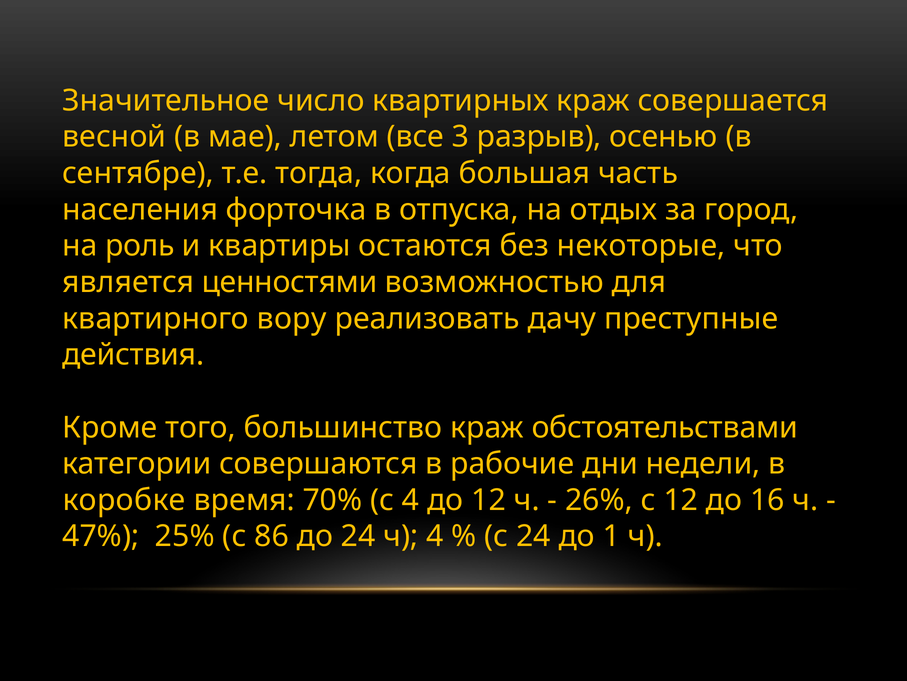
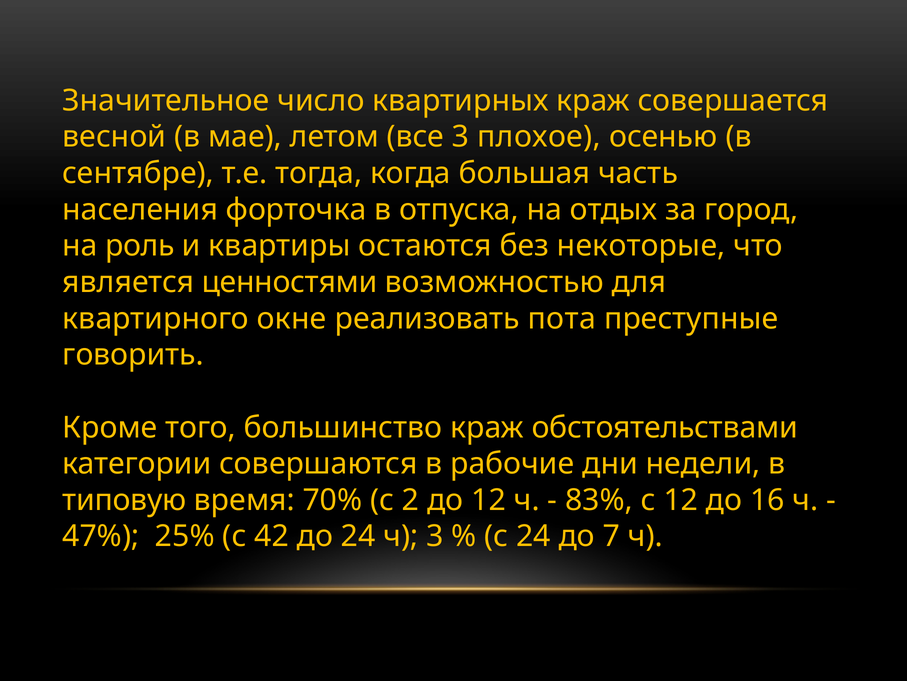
разрыв: разрыв -> плохое
вору: вору -> окне
дачу: дачу -> пота
действия: действия -> говорить
коробке: коробке -> типовую
с 4: 4 -> 2
26%: 26% -> 83%
86: 86 -> 42
ч 4: 4 -> 3
1: 1 -> 7
